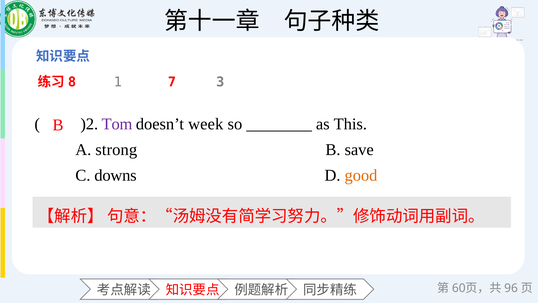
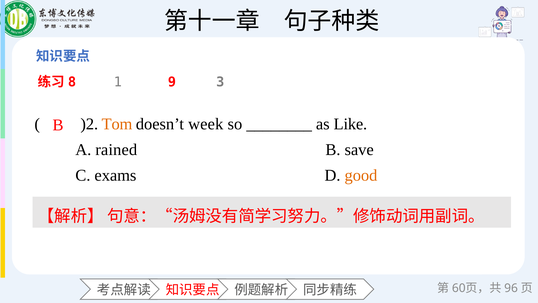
7: 7 -> 9
Tom colour: purple -> orange
This: This -> Like
strong: strong -> rained
downs: downs -> exams
